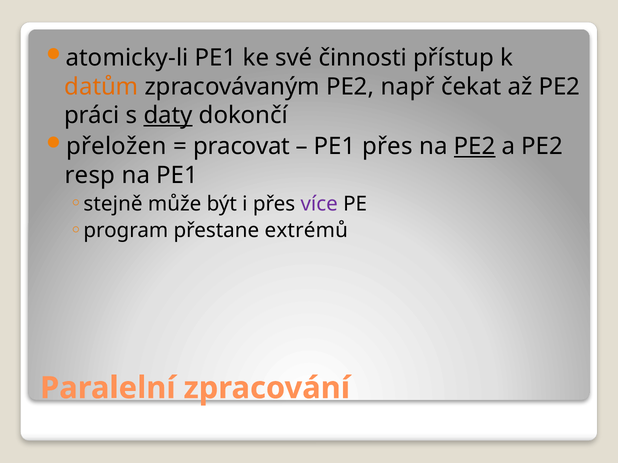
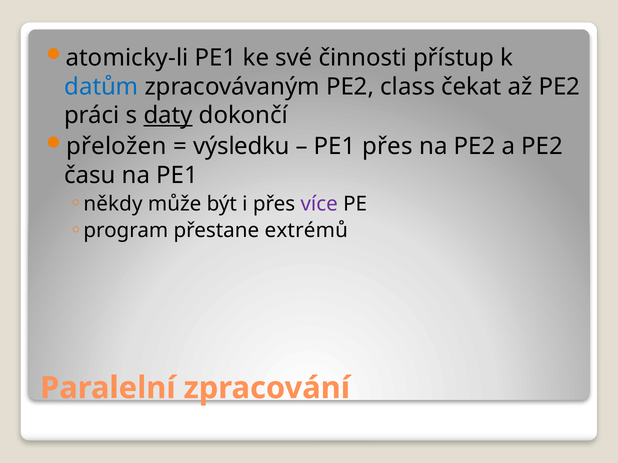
datům colour: orange -> blue
např: např -> class
pracovat: pracovat -> výsledku
PE2 at (475, 147) underline: present -> none
resp: resp -> času
stejně: stejně -> někdy
